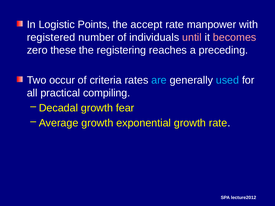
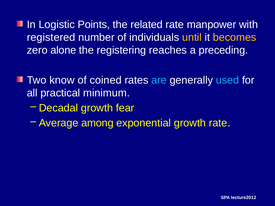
accept: accept -> related
until colour: pink -> yellow
becomes colour: pink -> yellow
these: these -> alone
occur: occur -> know
criteria: criteria -> coined
compiling: compiling -> minimum
Average growth: growth -> among
